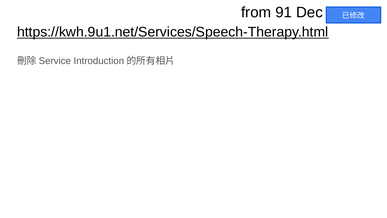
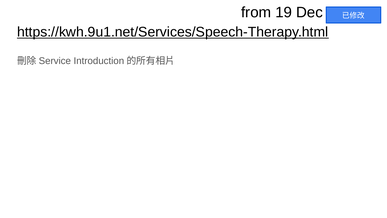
91: 91 -> 19
